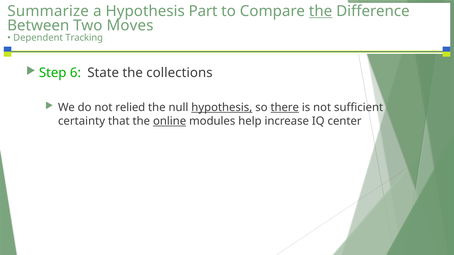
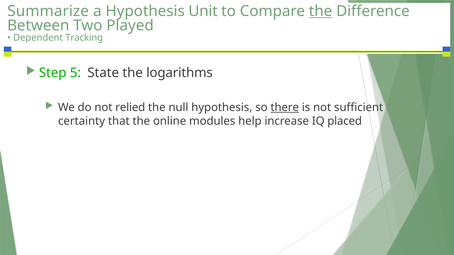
Part: Part -> Unit
Moves: Moves -> Played
6: 6 -> 5
collections: collections -> logarithms
hypothesis at (222, 108) underline: present -> none
online underline: present -> none
center: center -> placed
